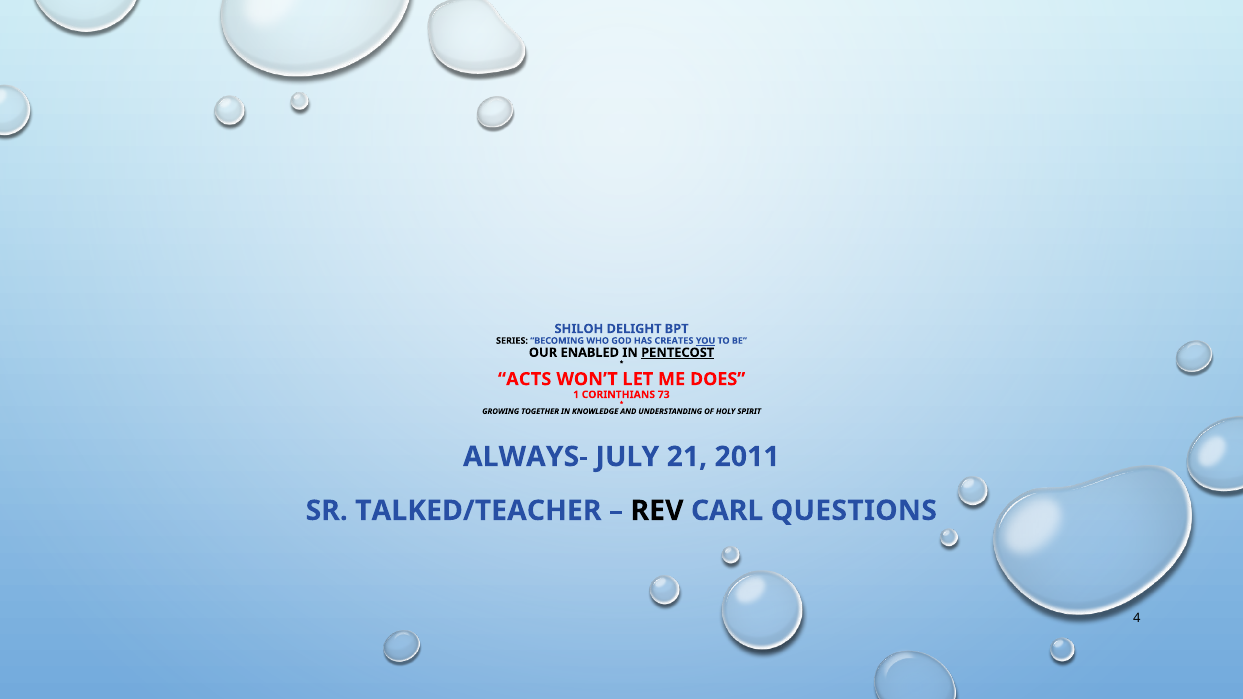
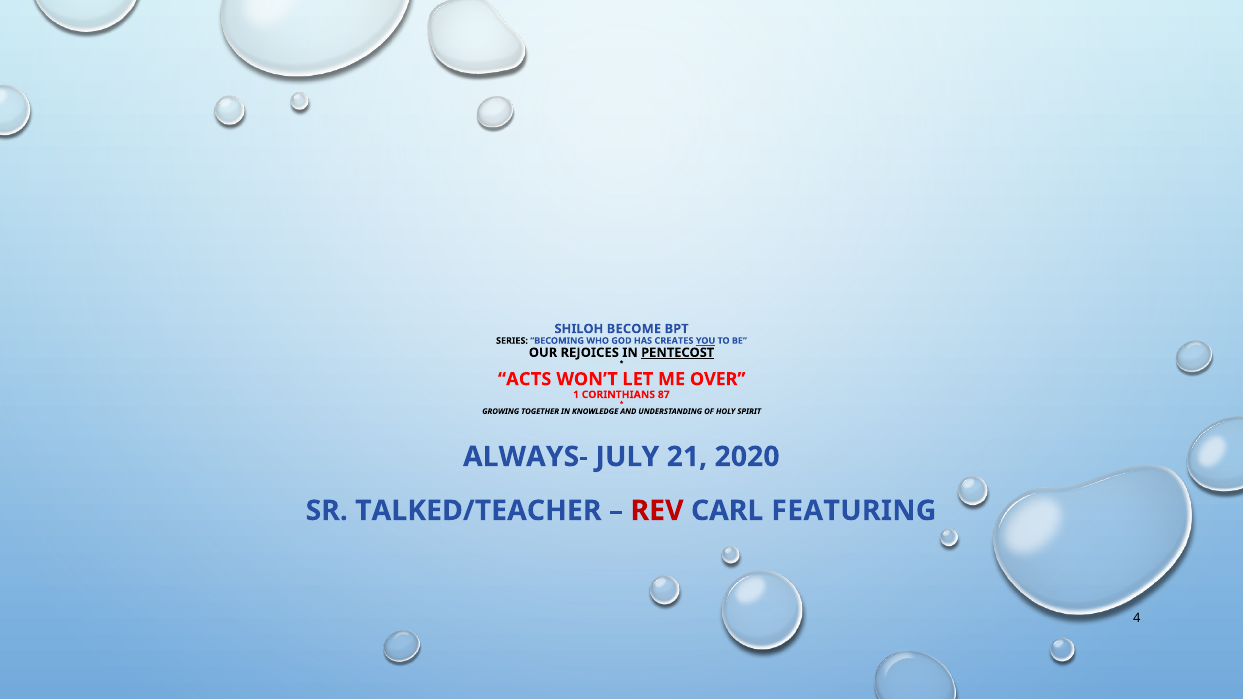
DELIGHT: DELIGHT -> BECOME
ENABLED: ENABLED -> REJOICES
DOES: DOES -> OVER
73: 73 -> 87
2011: 2011 -> 2020
REV colour: black -> red
QUESTIONS: QUESTIONS -> FEATURING
